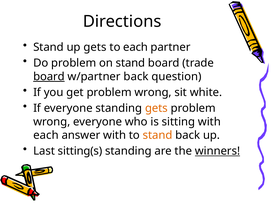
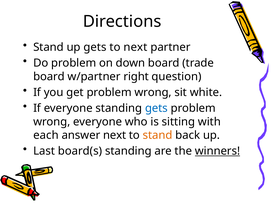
to each: each -> next
on stand: stand -> down
board at (49, 77) underline: present -> none
w/partner back: back -> right
gets at (156, 108) colour: orange -> blue
answer with: with -> next
sitting(s: sitting(s -> board(s
